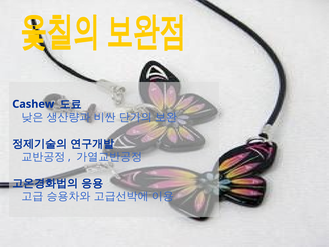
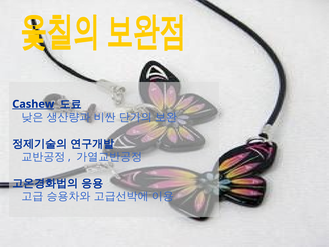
Cashew underline: none -> present
